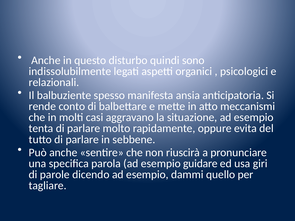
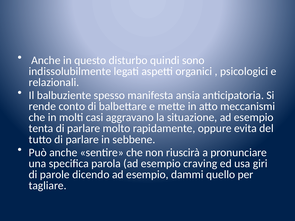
guidare: guidare -> craving
